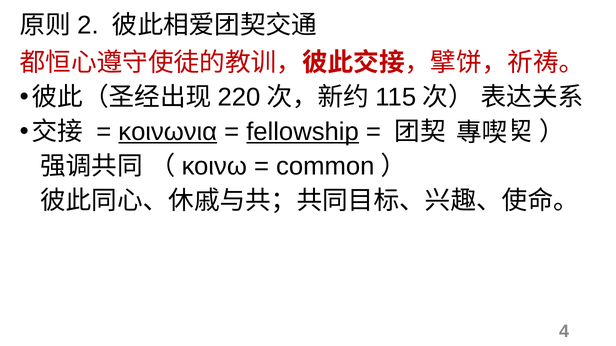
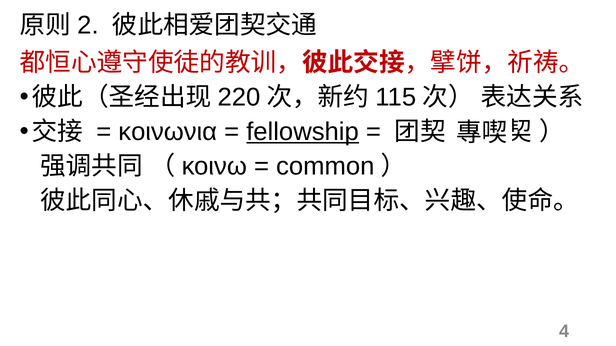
κοινωνια underline: present -> none
